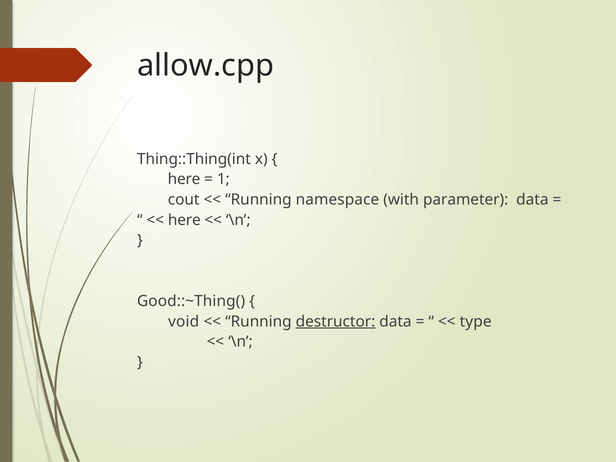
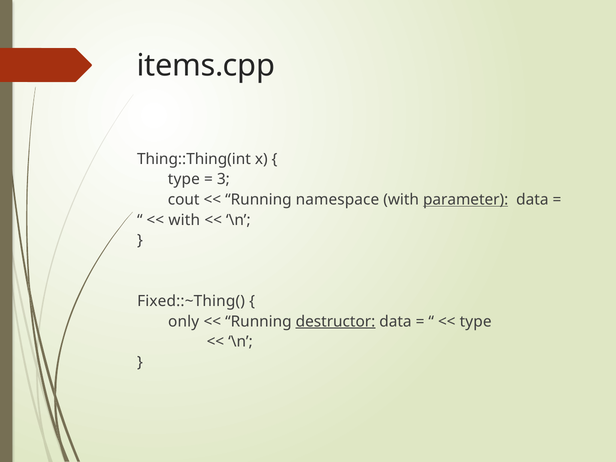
allow.cpp: allow.cpp -> items.cpp
here at (184, 179): here -> type
1: 1 -> 3
parameter underline: none -> present
here at (184, 220): here -> with
Good::~Thing(: Good::~Thing( -> Fixed::~Thing(
void: void -> only
